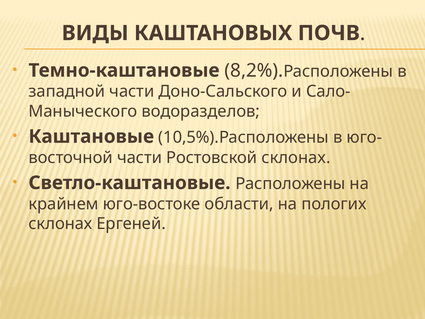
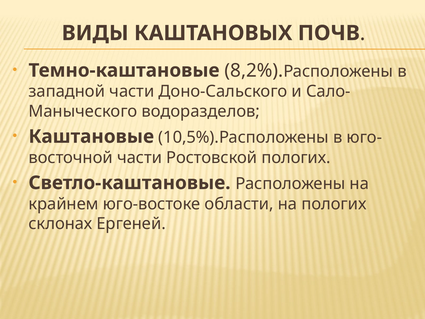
Ростовской склонах: склонах -> пологих
